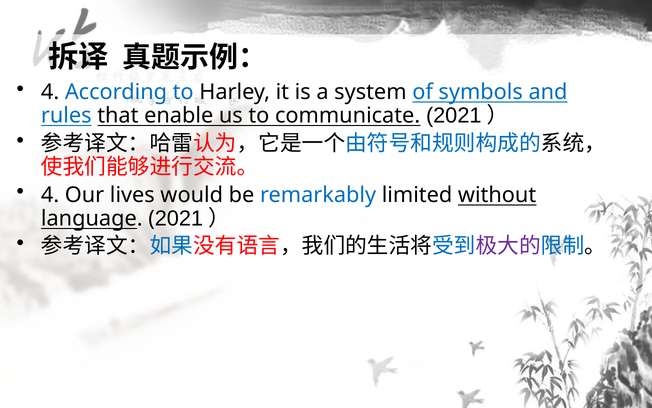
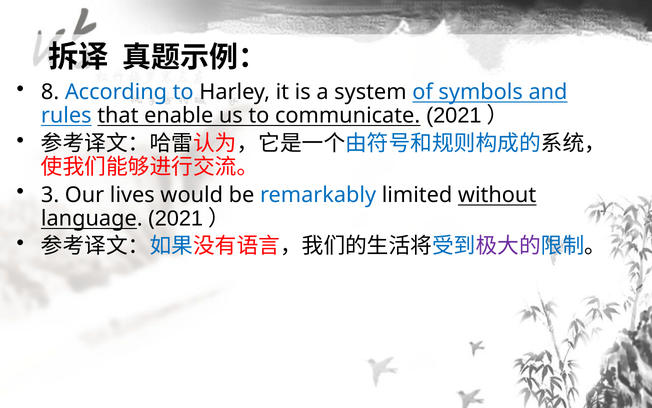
4 at (50, 92): 4 -> 8
4 at (50, 195): 4 -> 3
